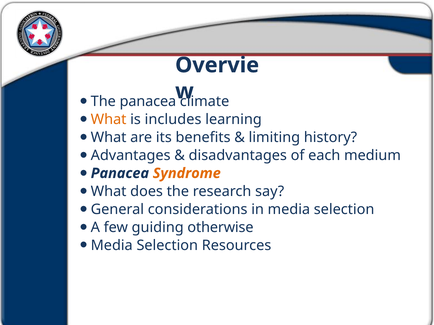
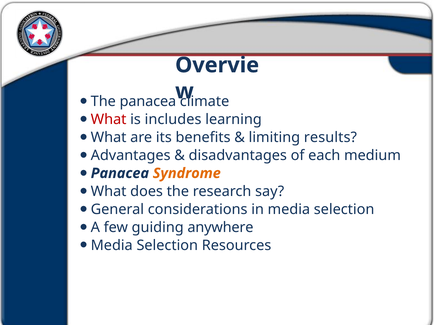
What at (109, 119) colour: orange -> red
history: history -> results
otherwise: otherwise -> anywhere
